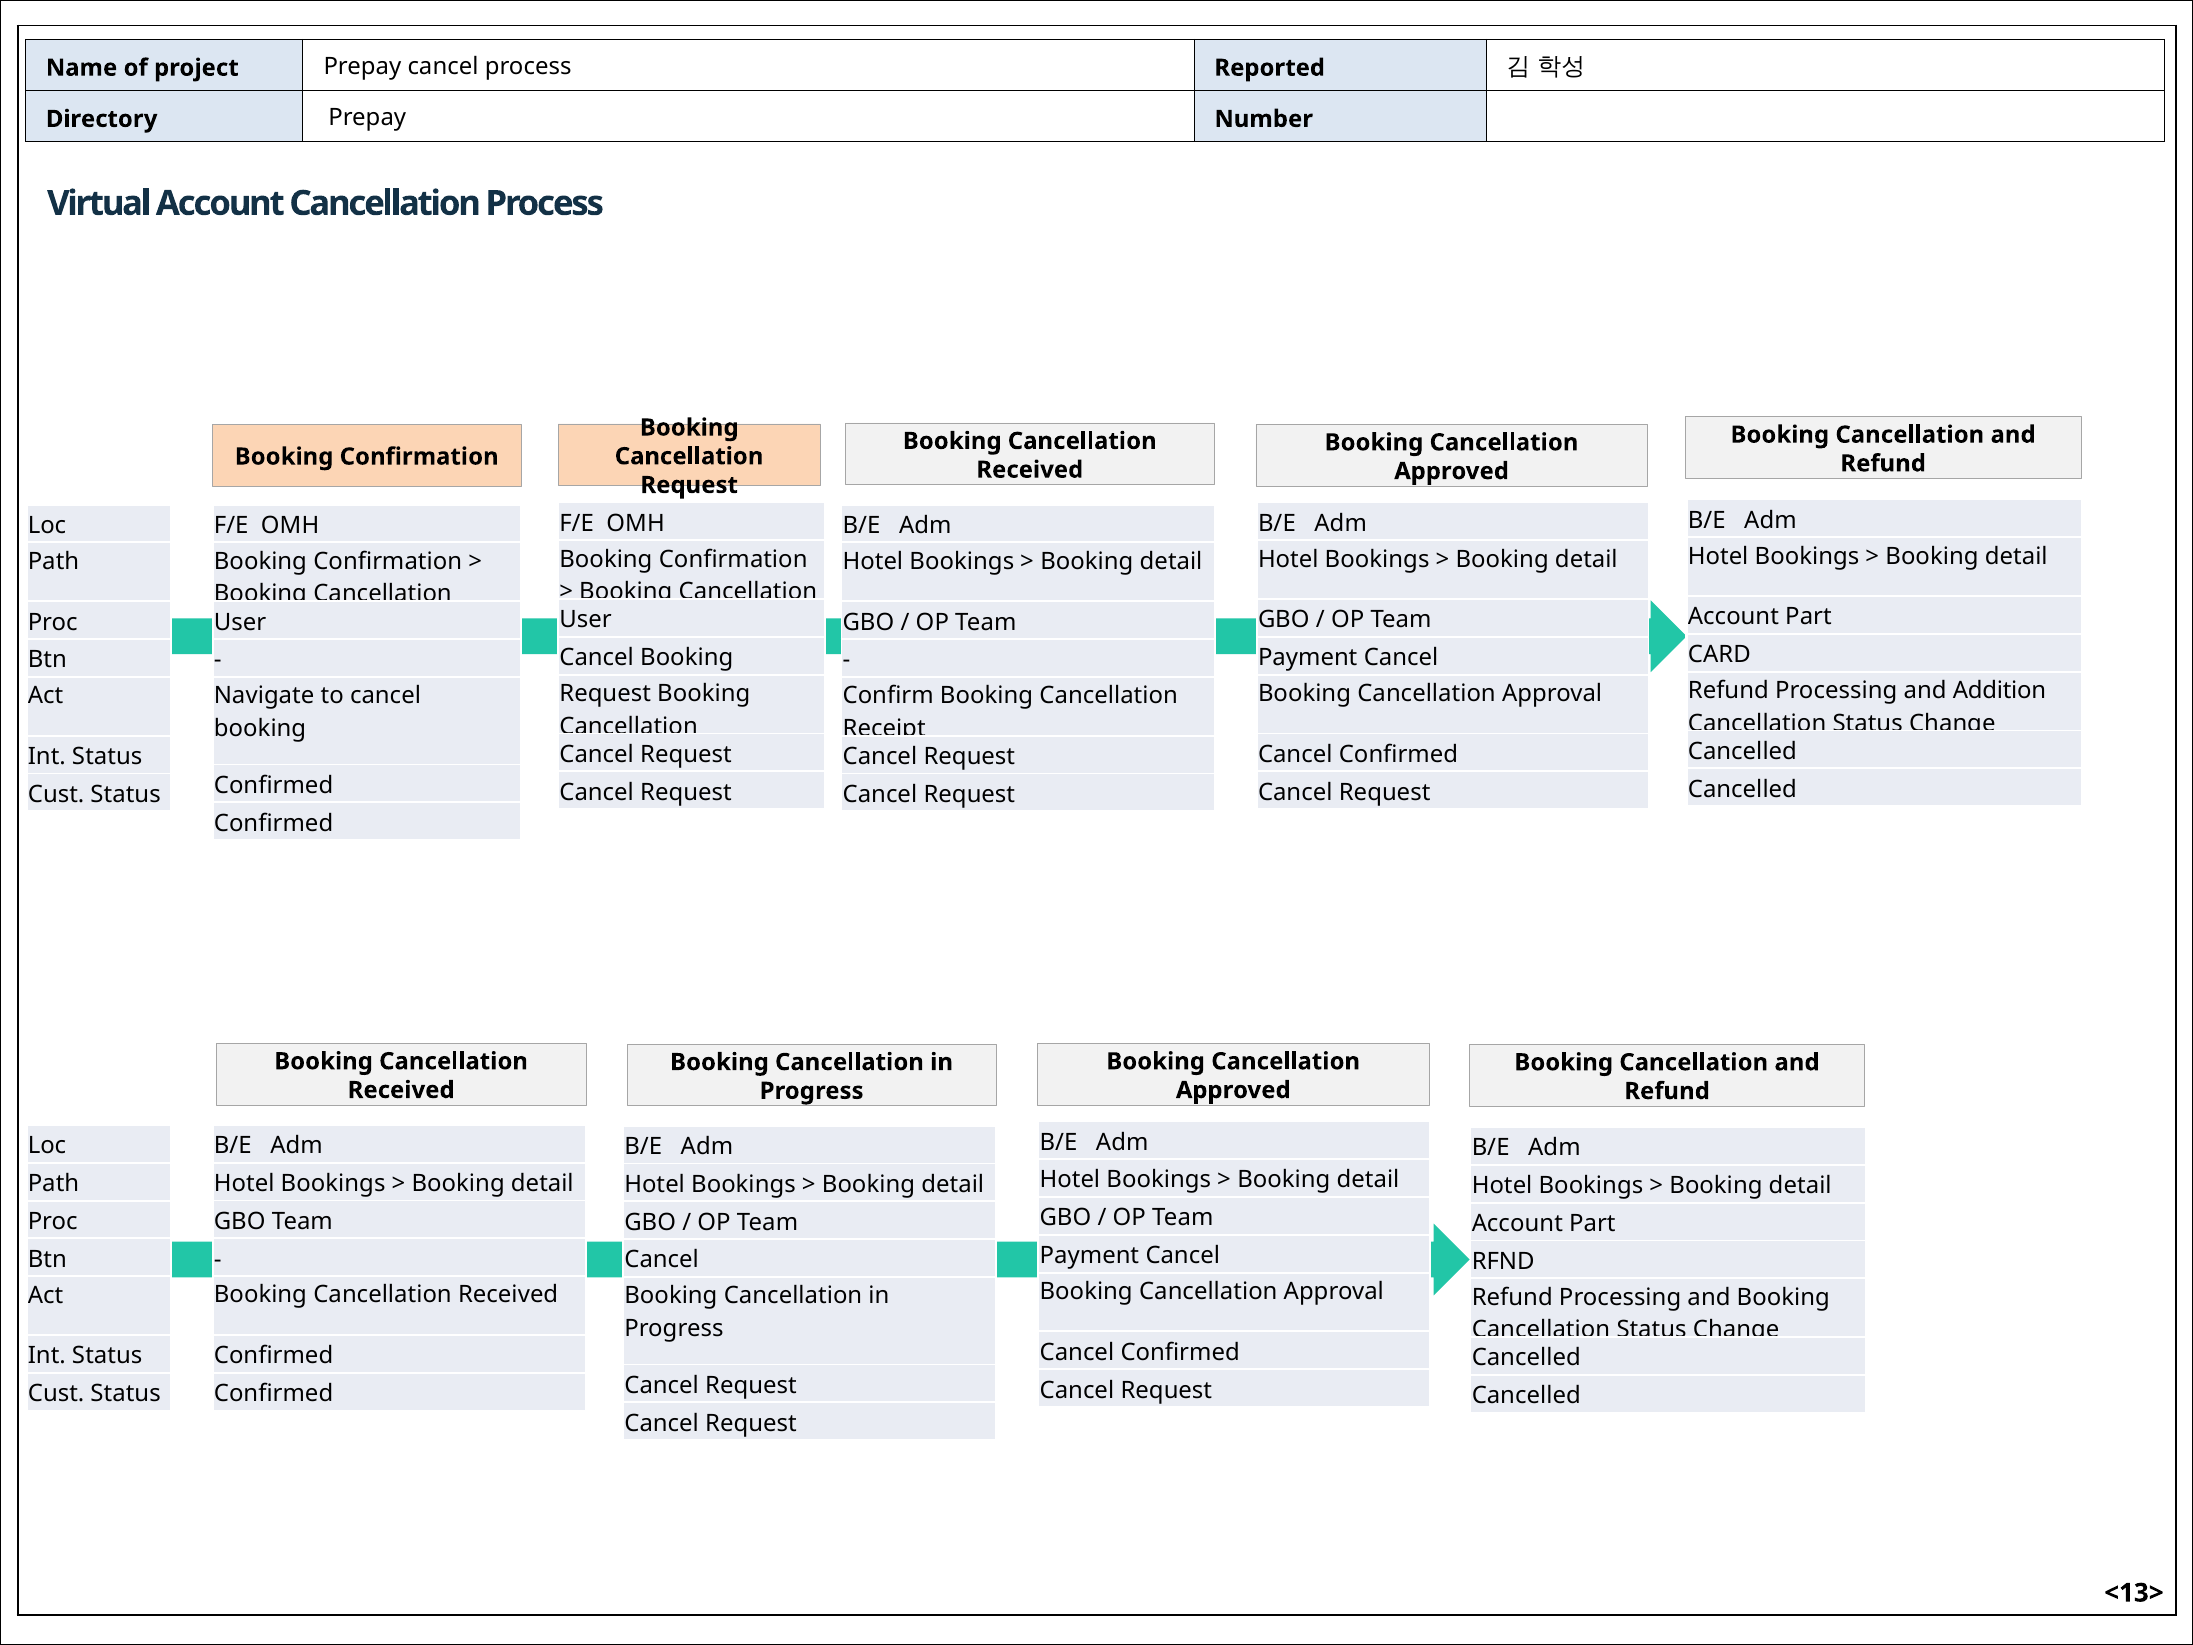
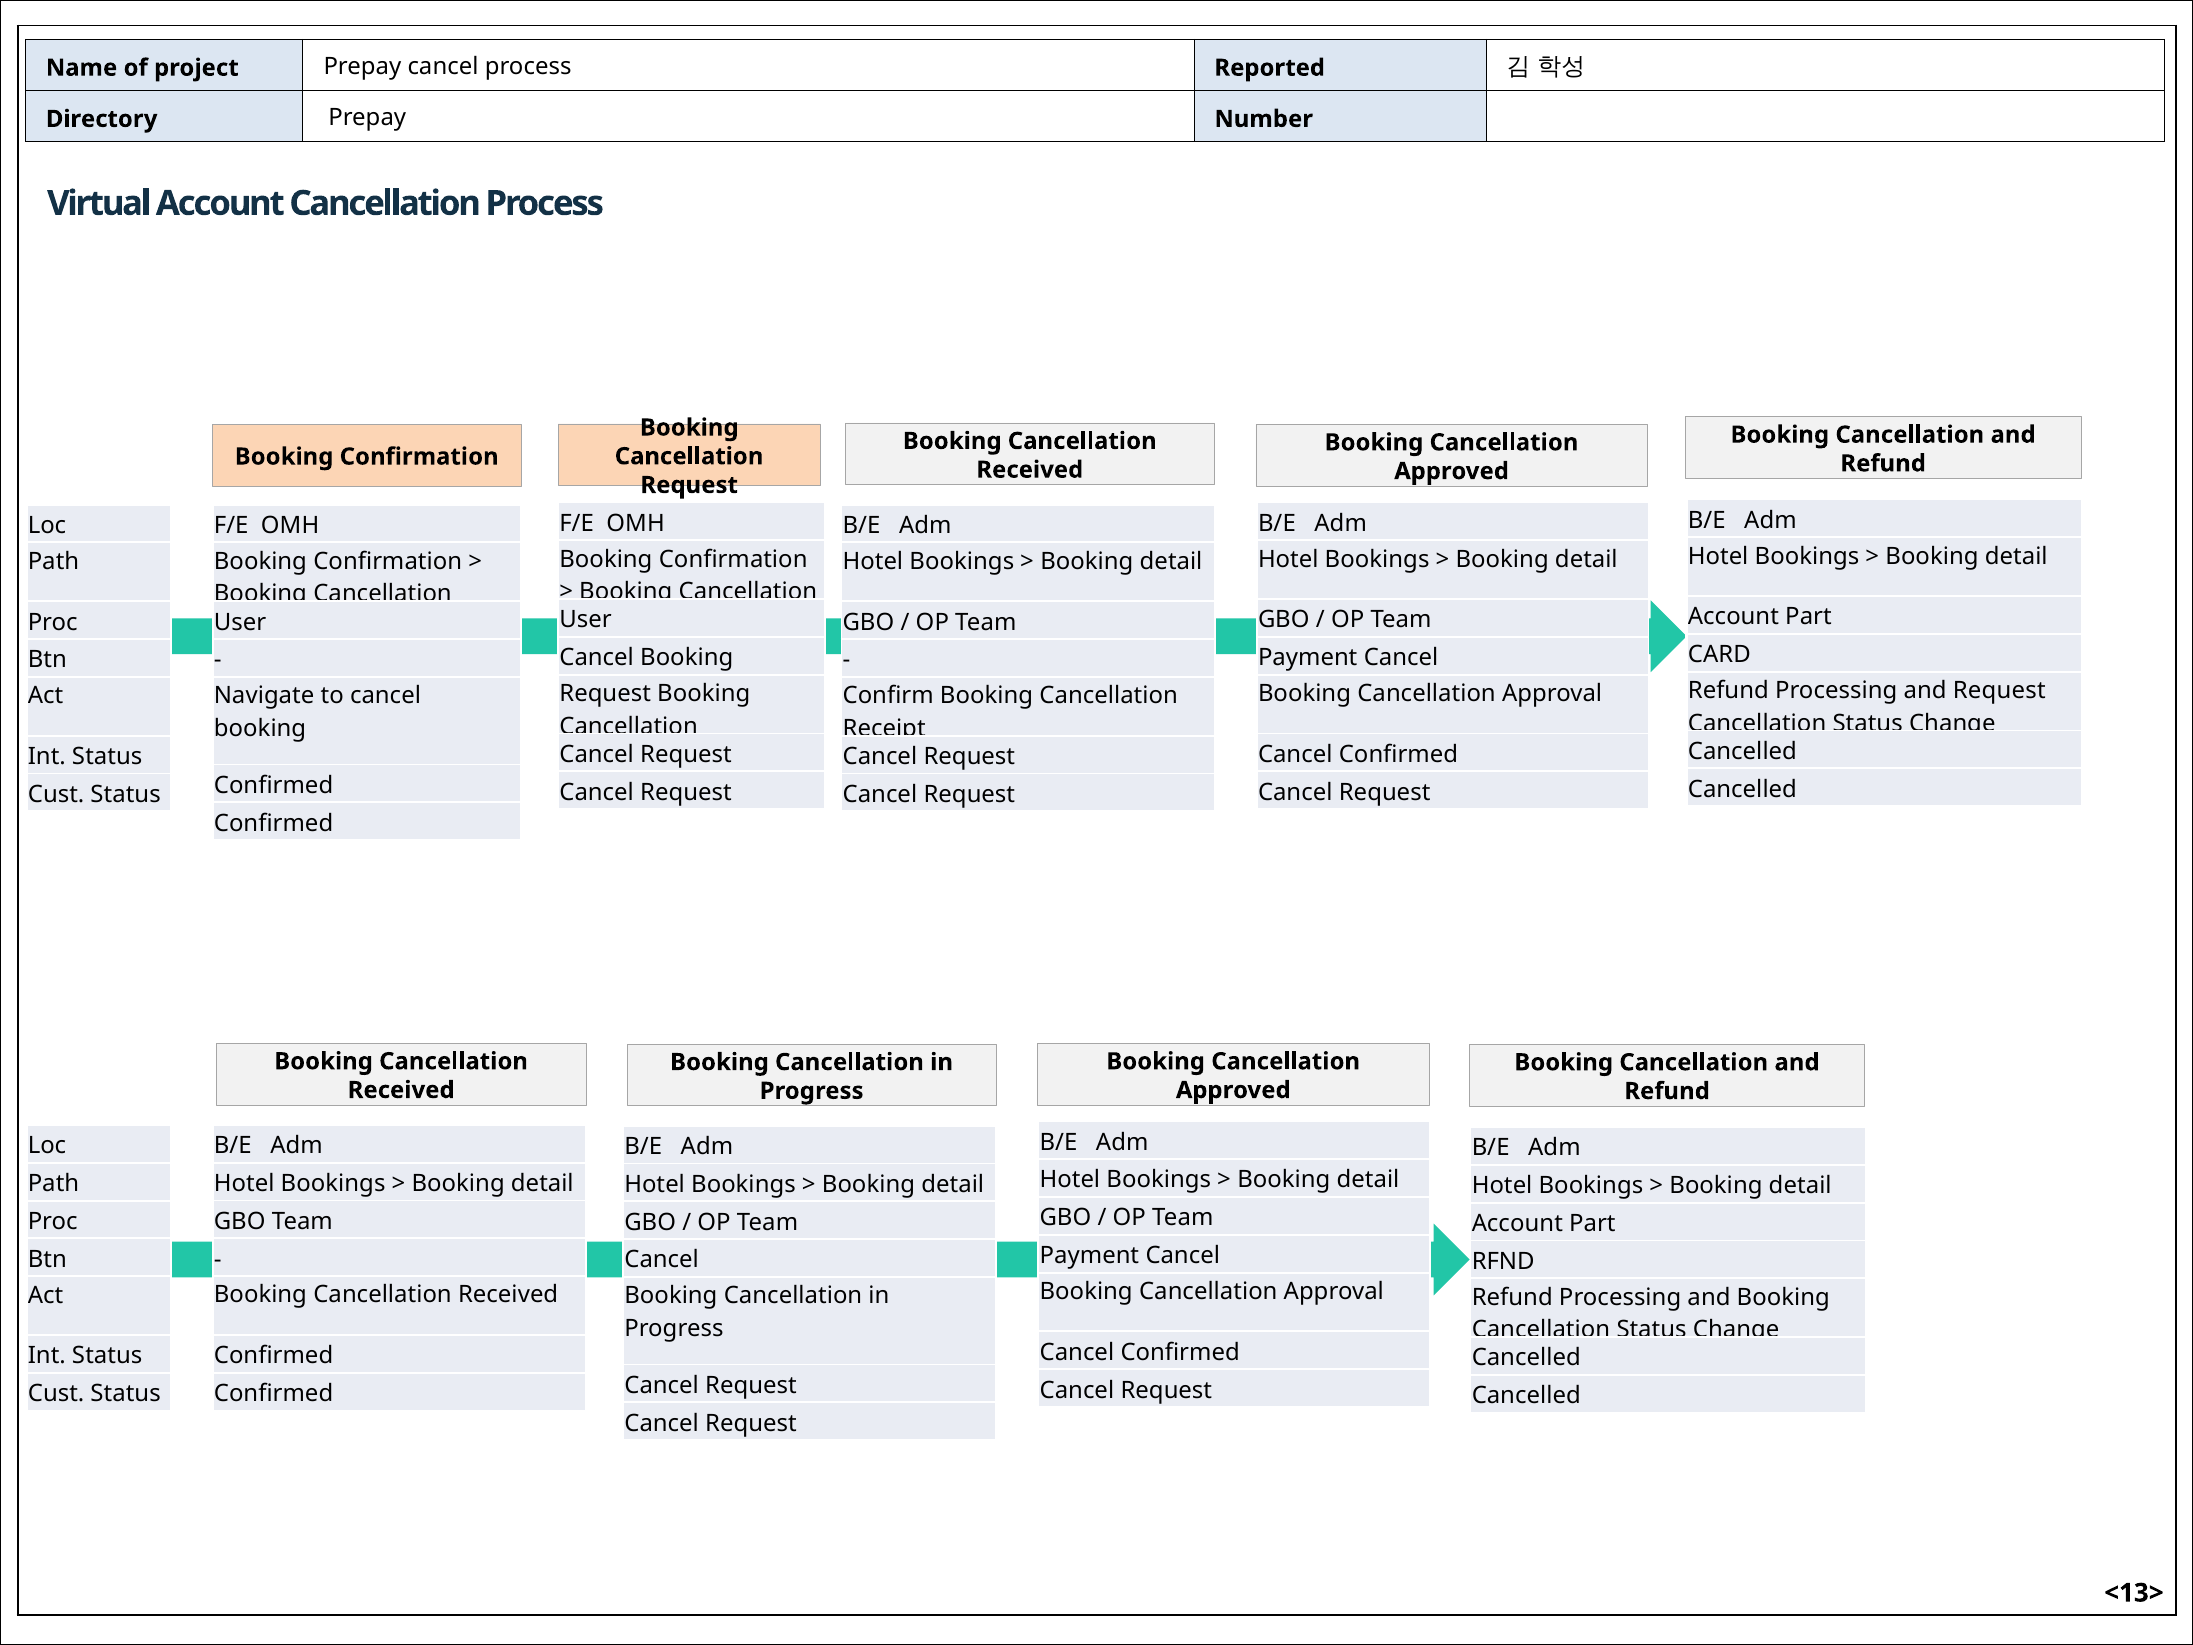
and Addition: Addition -> Request
